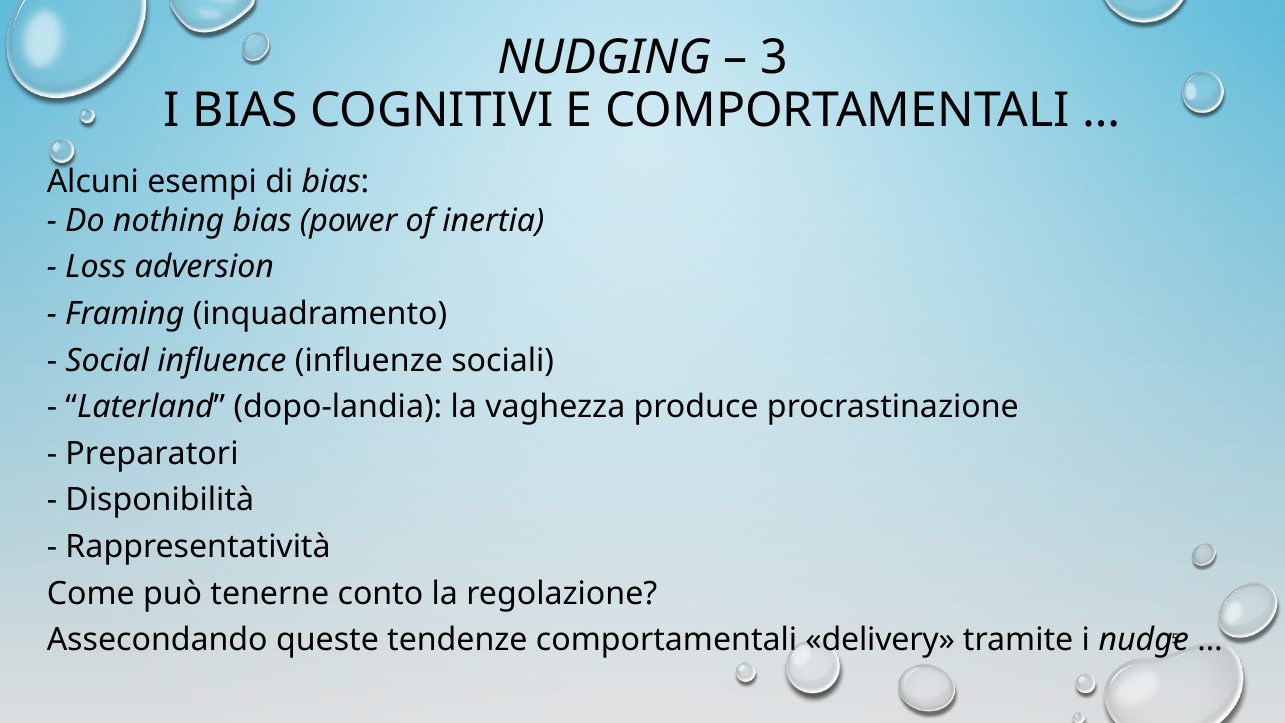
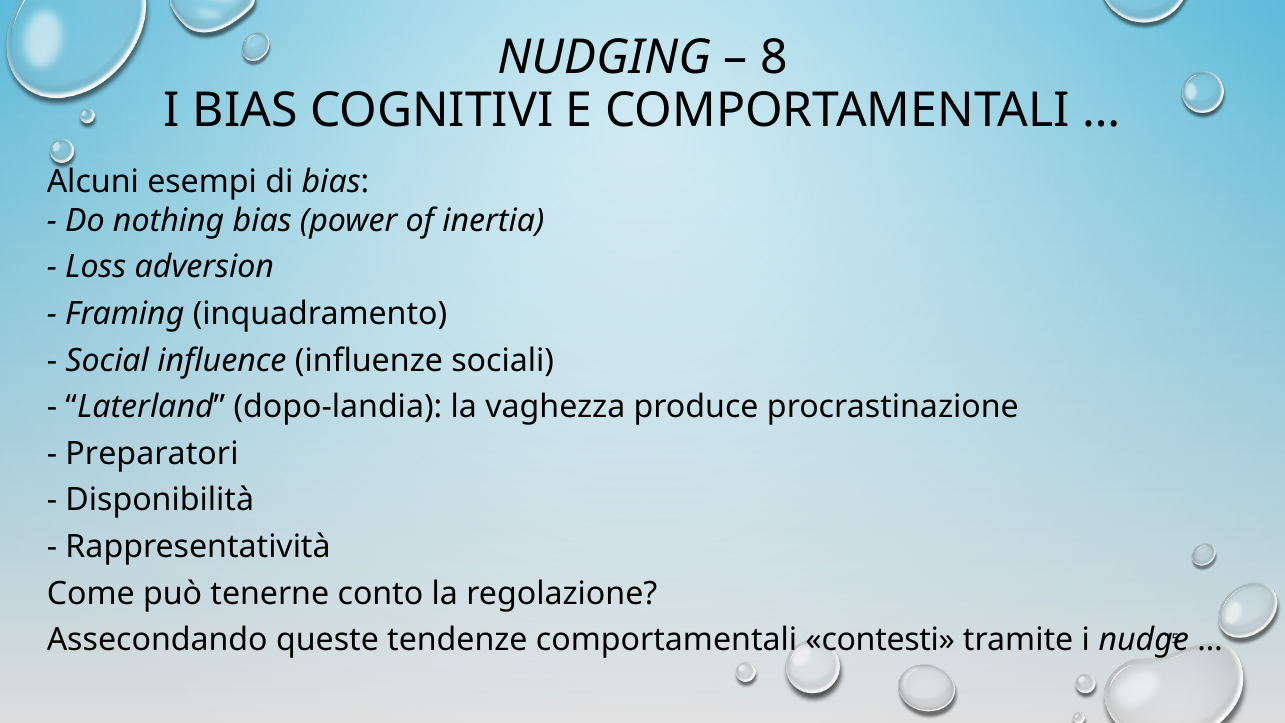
3: 3 -> 8
delivery: delivery -> contesti
